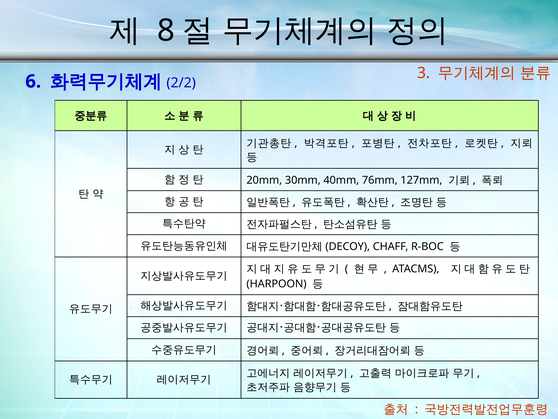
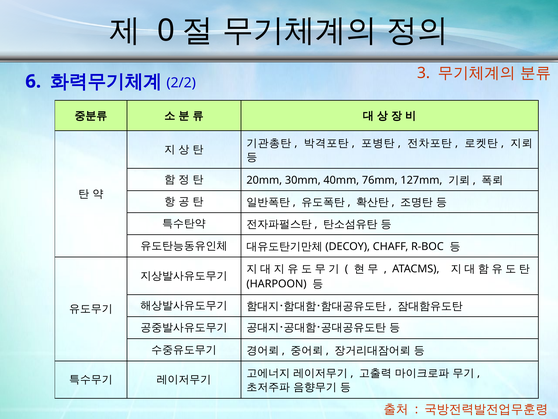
8: 8 -> 0
